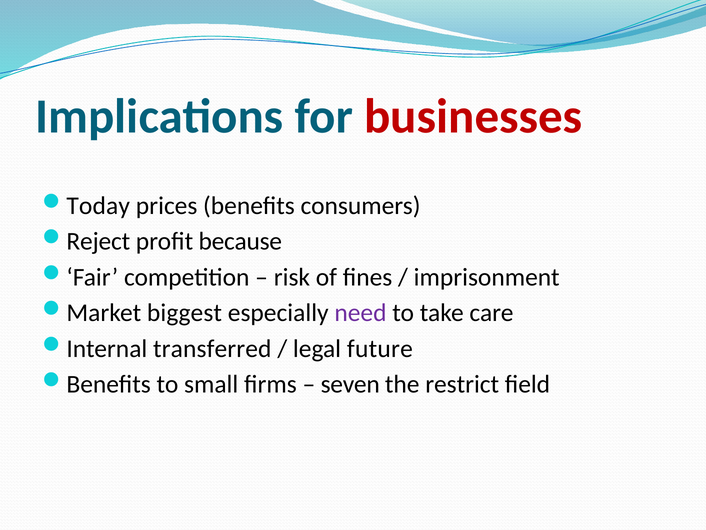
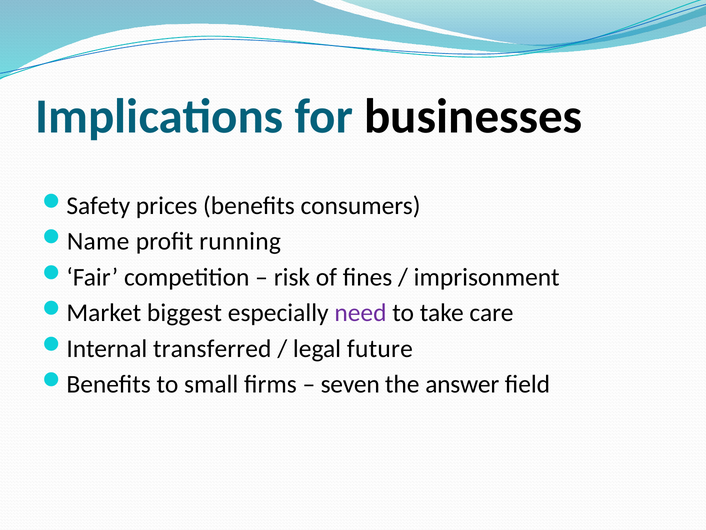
businesses colour: red -> black
Today: Today -> Safety
Reject: Reject -> Name
because: because -> running
restrict: restrict -> answer
